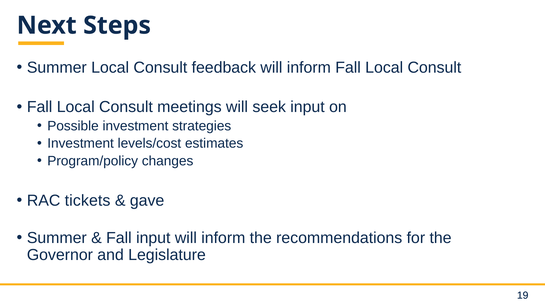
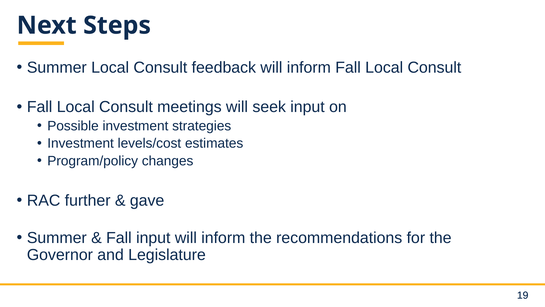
tickets: tickets -> further
